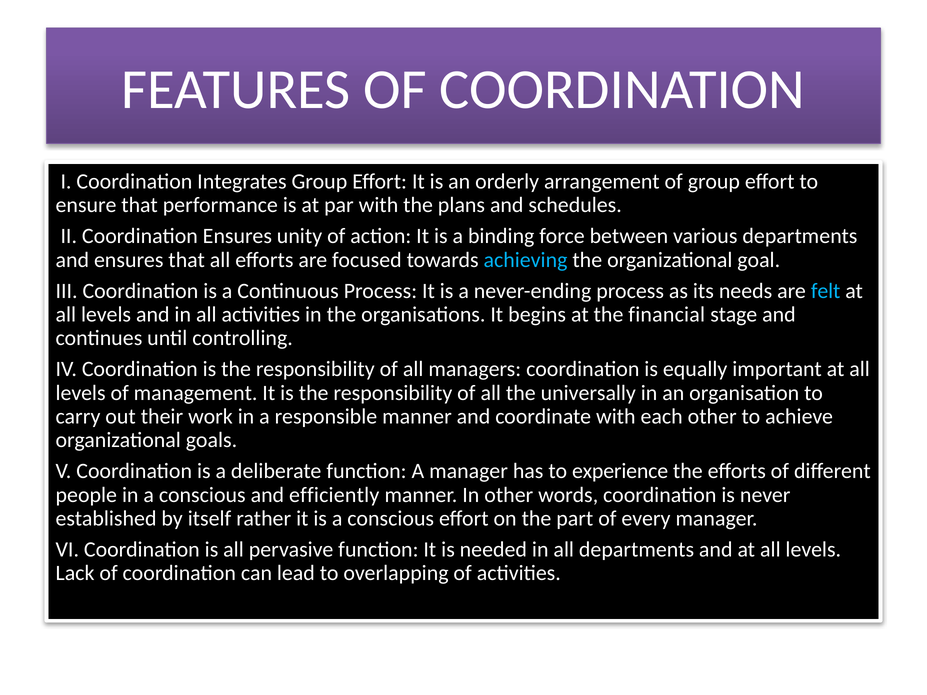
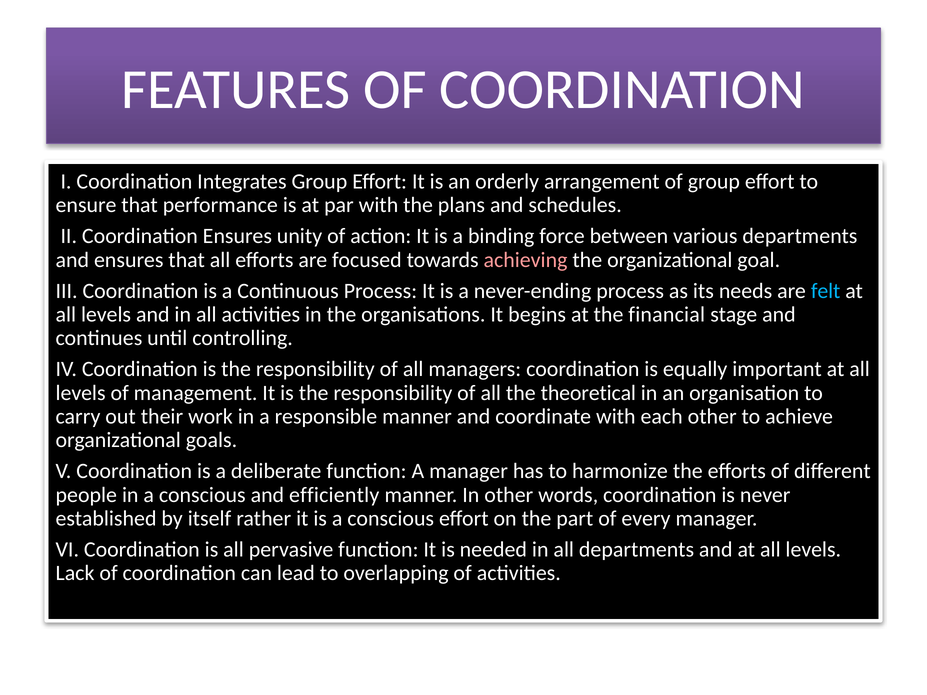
achieving colour: light blue -> pink
universally: universally -> theoretical
experience: experience -> harmonize
